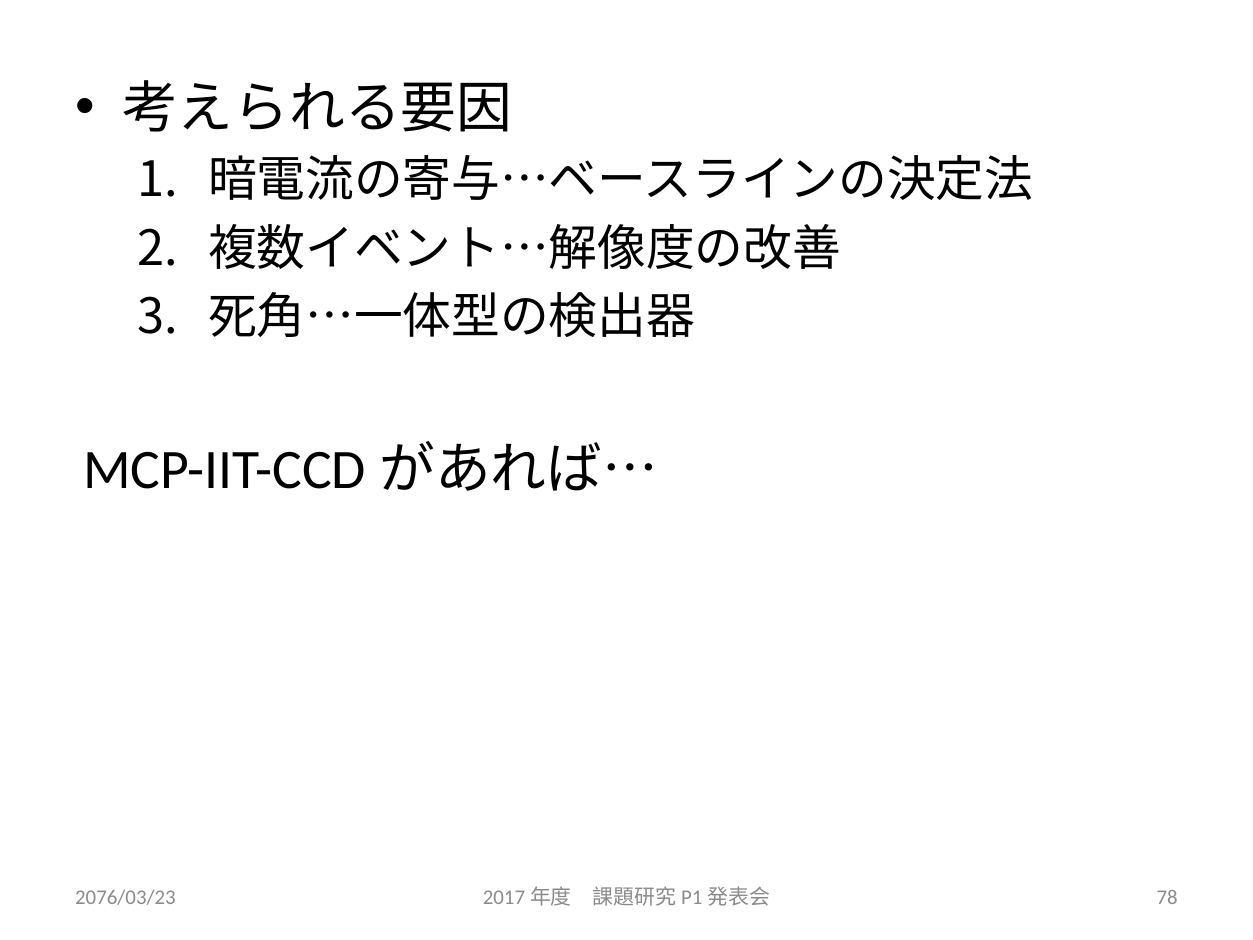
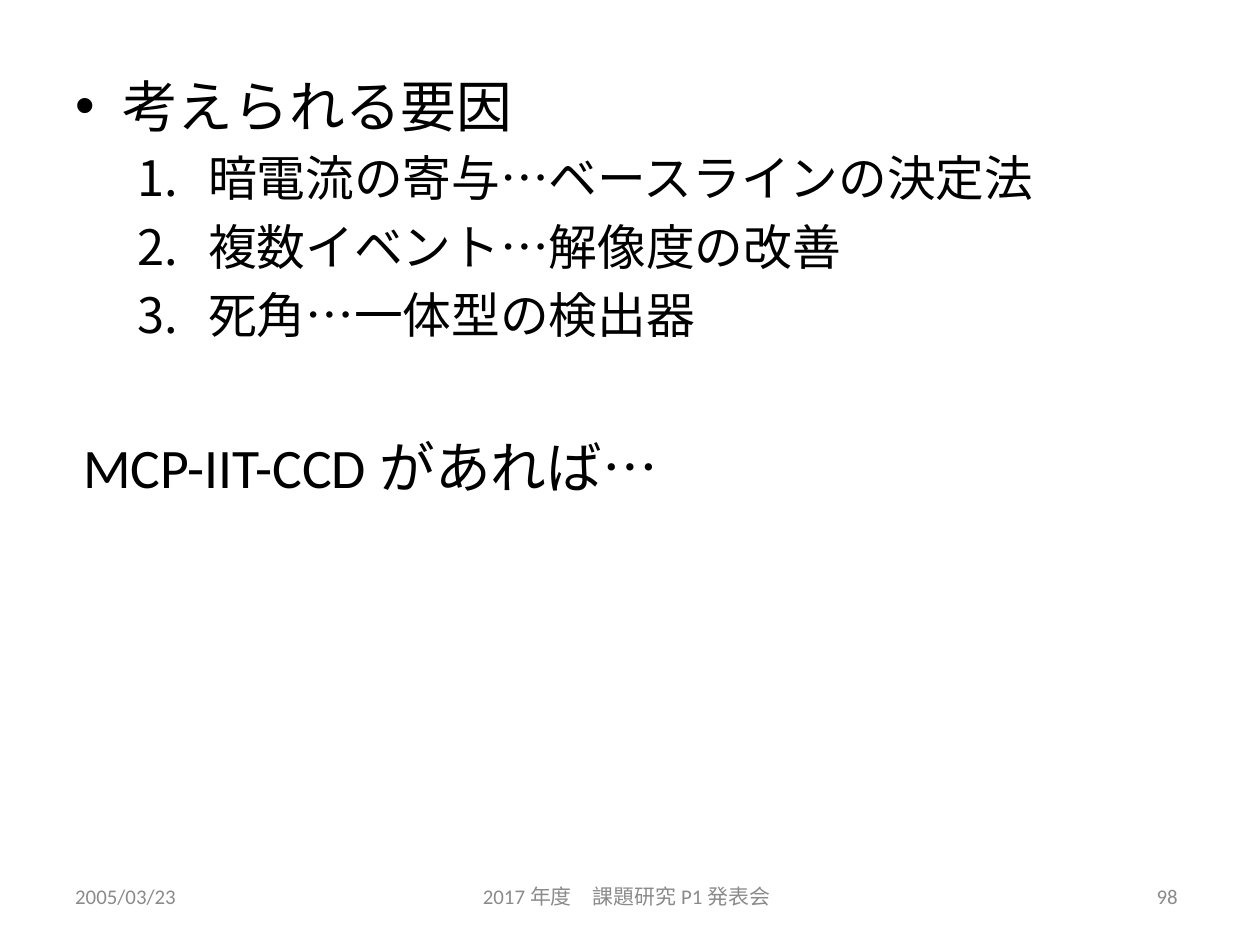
2076/03/23: 2076/03/23 -> 2005/03/23
78: 78 -> 98
